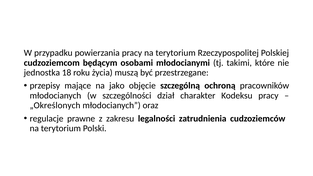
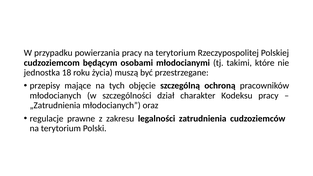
jako: jako -> tych
„Określonych: „Określonych -> „Zatrudnienia
